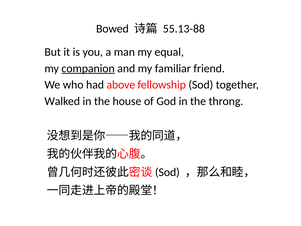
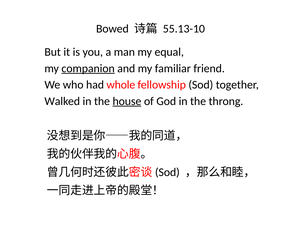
55.13-88: 55.13-88 -> 55.13-10
above: above -> whole
house underline: none -> present
